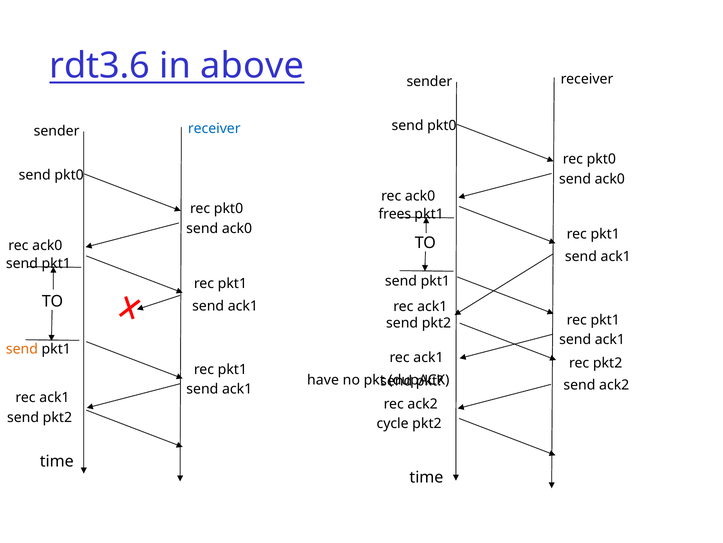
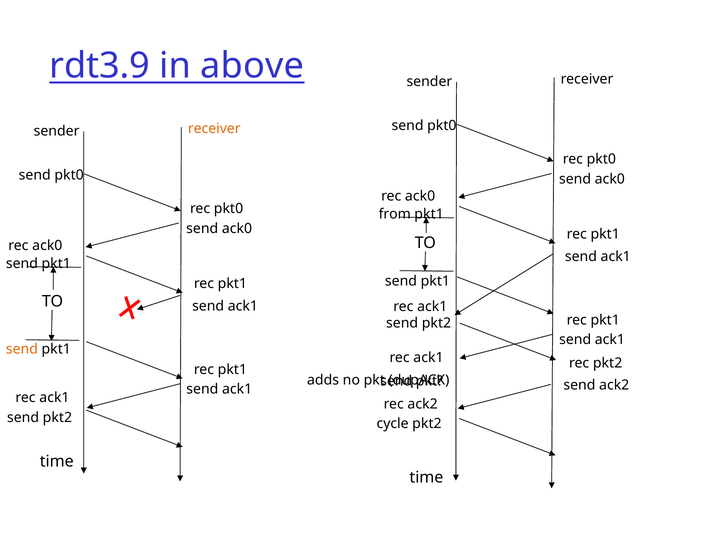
rdt3.6: rdt3.6 -> rdt3.9
receiver at (214, 128) colour: blue -> orange
frees: frees -> from
have: have -> adds
